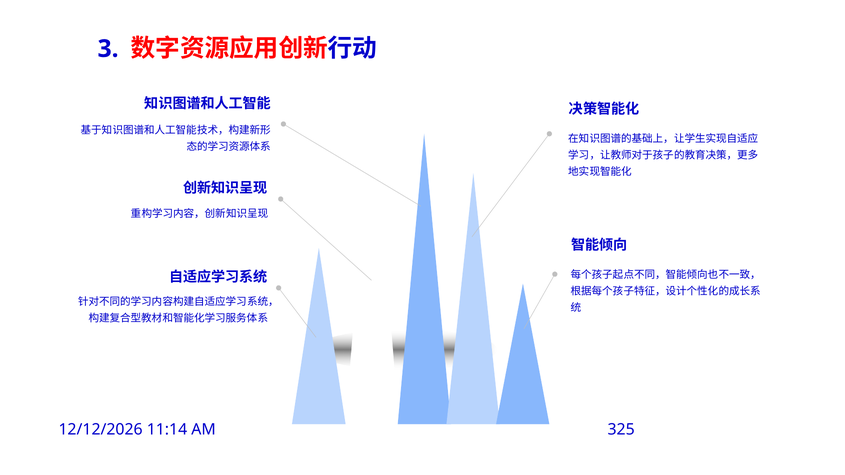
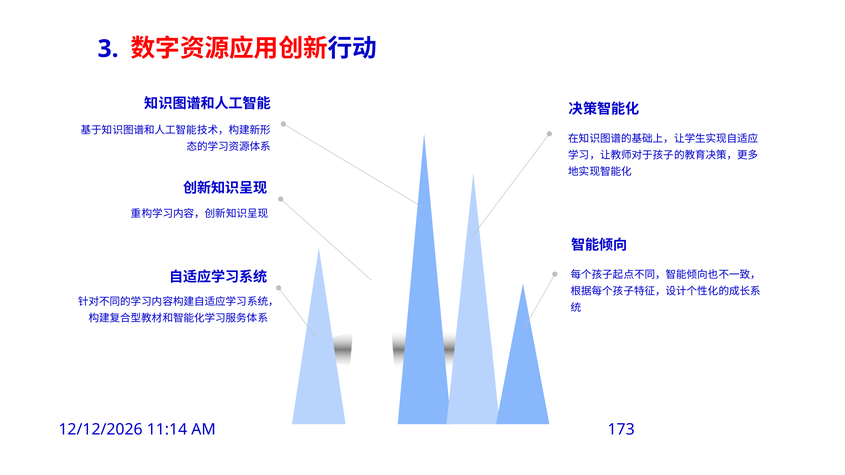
325: 325 -> 173
